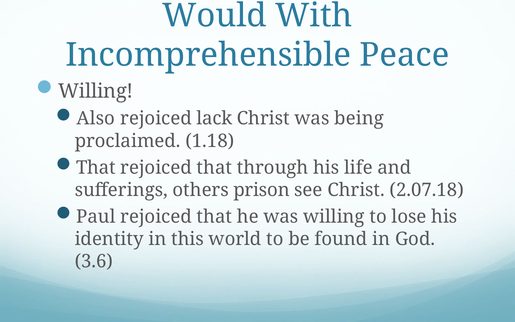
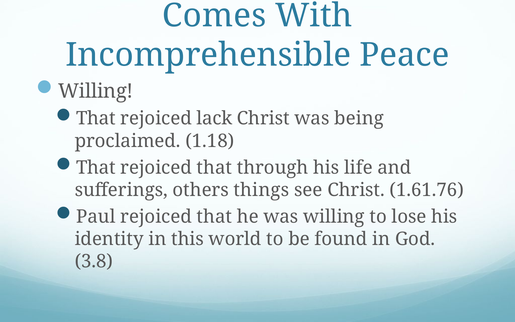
Would: Would -> Comes
Also at (96, 118): Also -> That
prison: prison -> things
2.07.18: 2.07.18 -> 1.61.76
3.6: 3.6 -> 3.8
